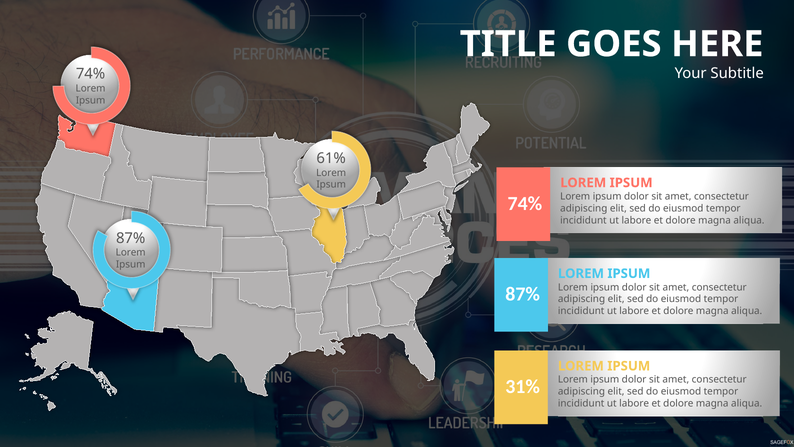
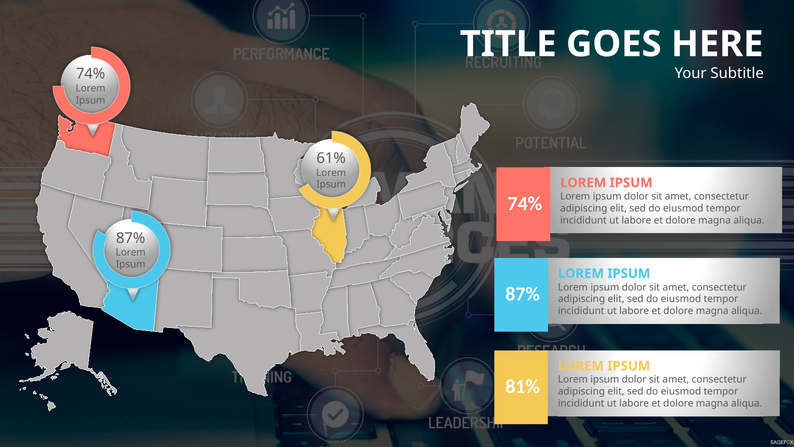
31%: 31% -> 81%
